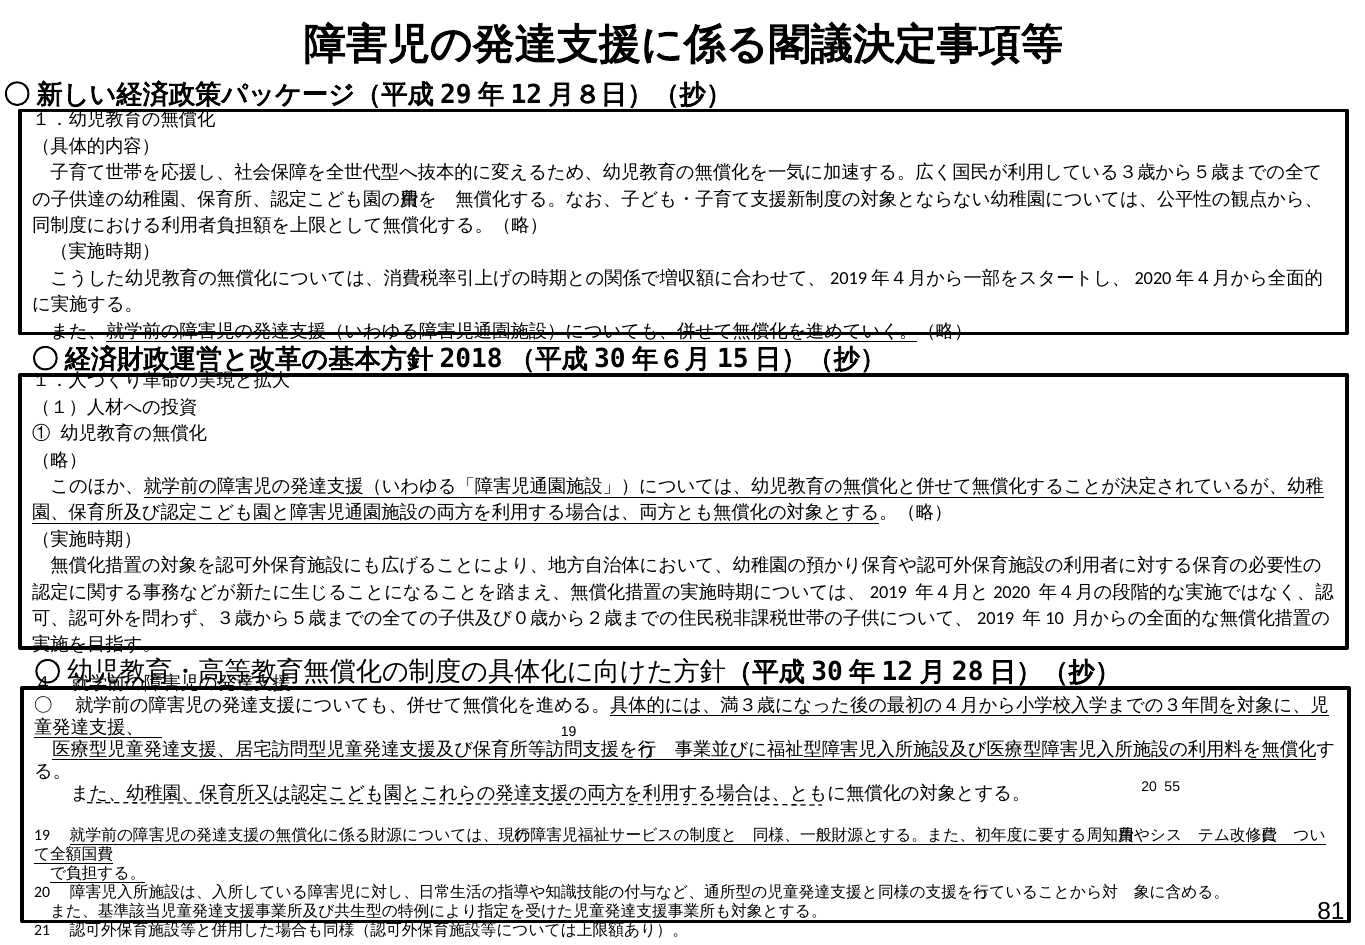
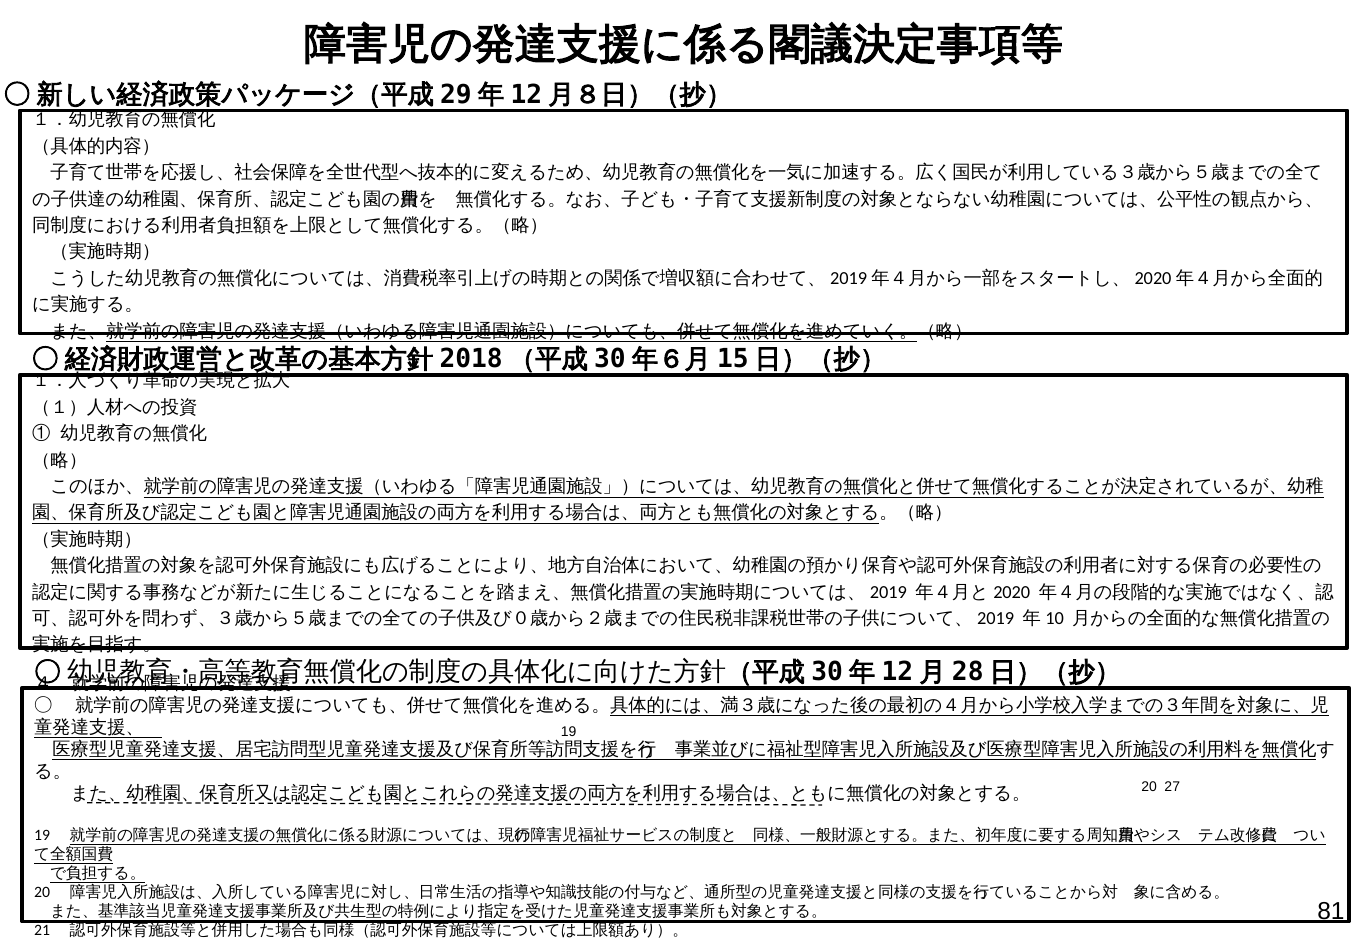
55: 55 -> 27
